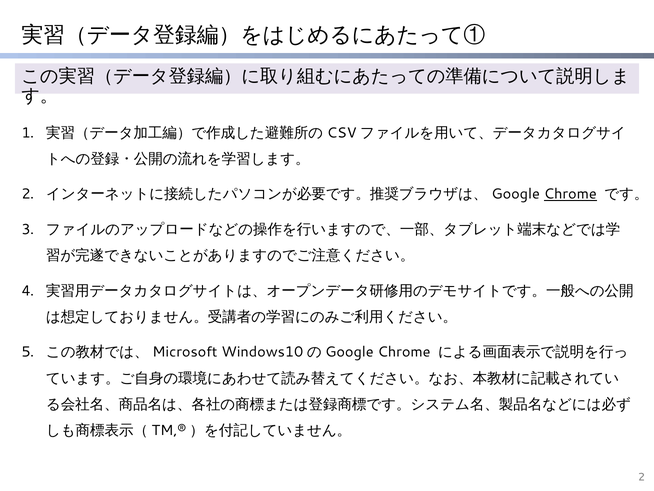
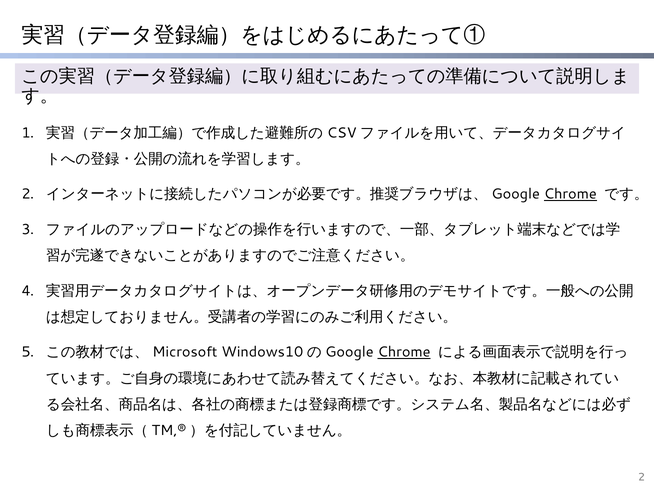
Chrome at (404, 352) underline: none -> present
